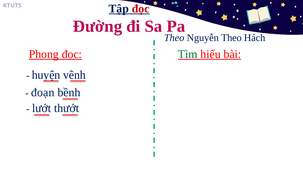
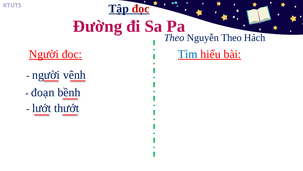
Phong at (44, 54): Phong -> Người
Tìm colour: green -> blue
huyện at (46, 75): huyện -> người
